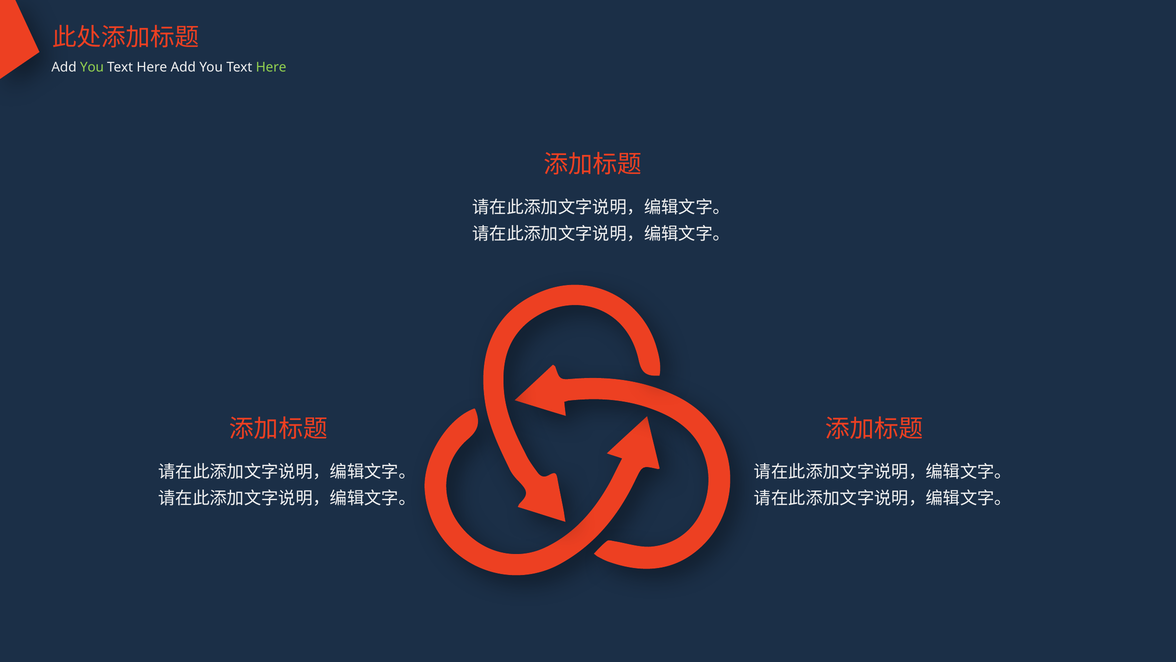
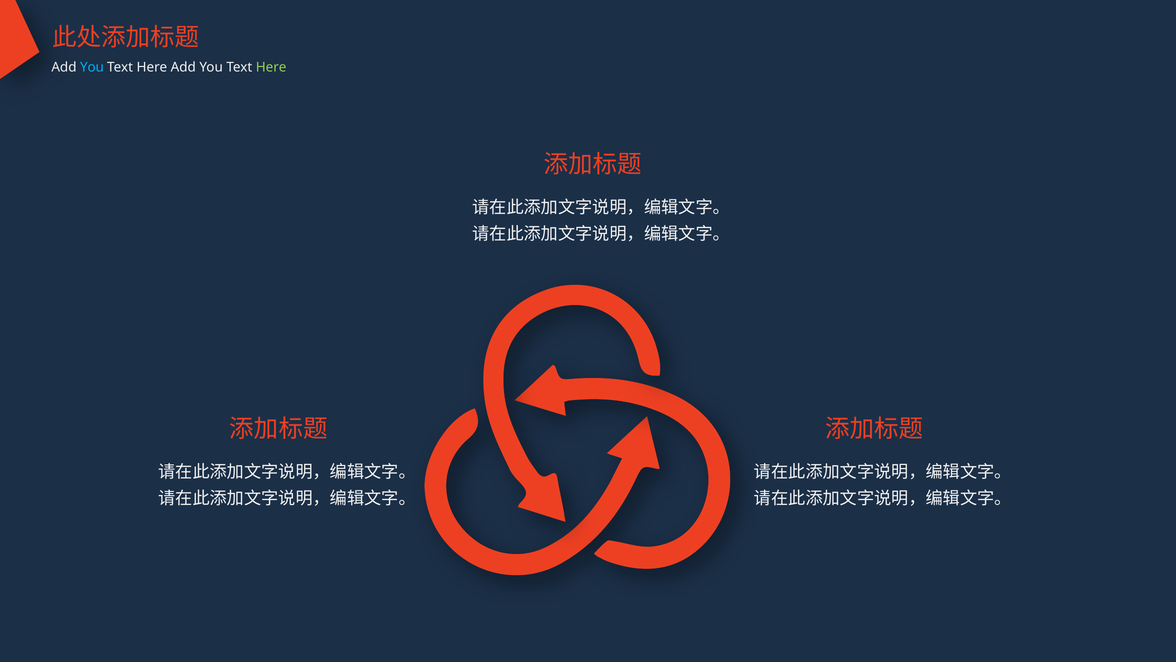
You at (92, 67) colour: light green -> light blue
